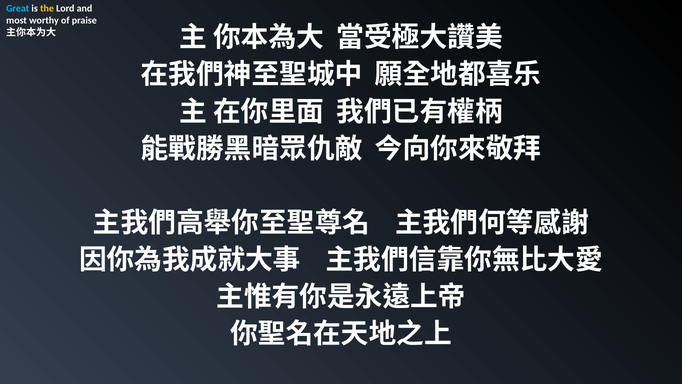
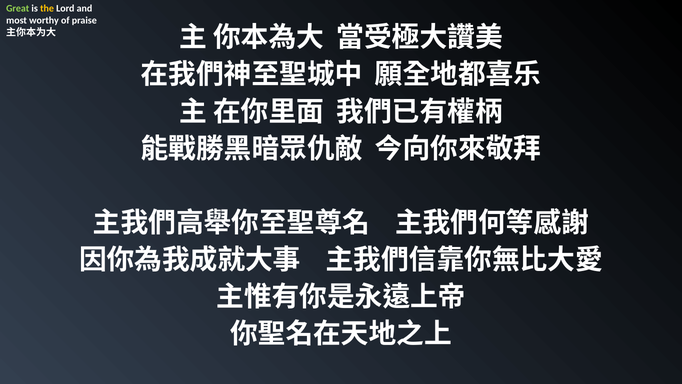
Great colour: light blue -> light green
